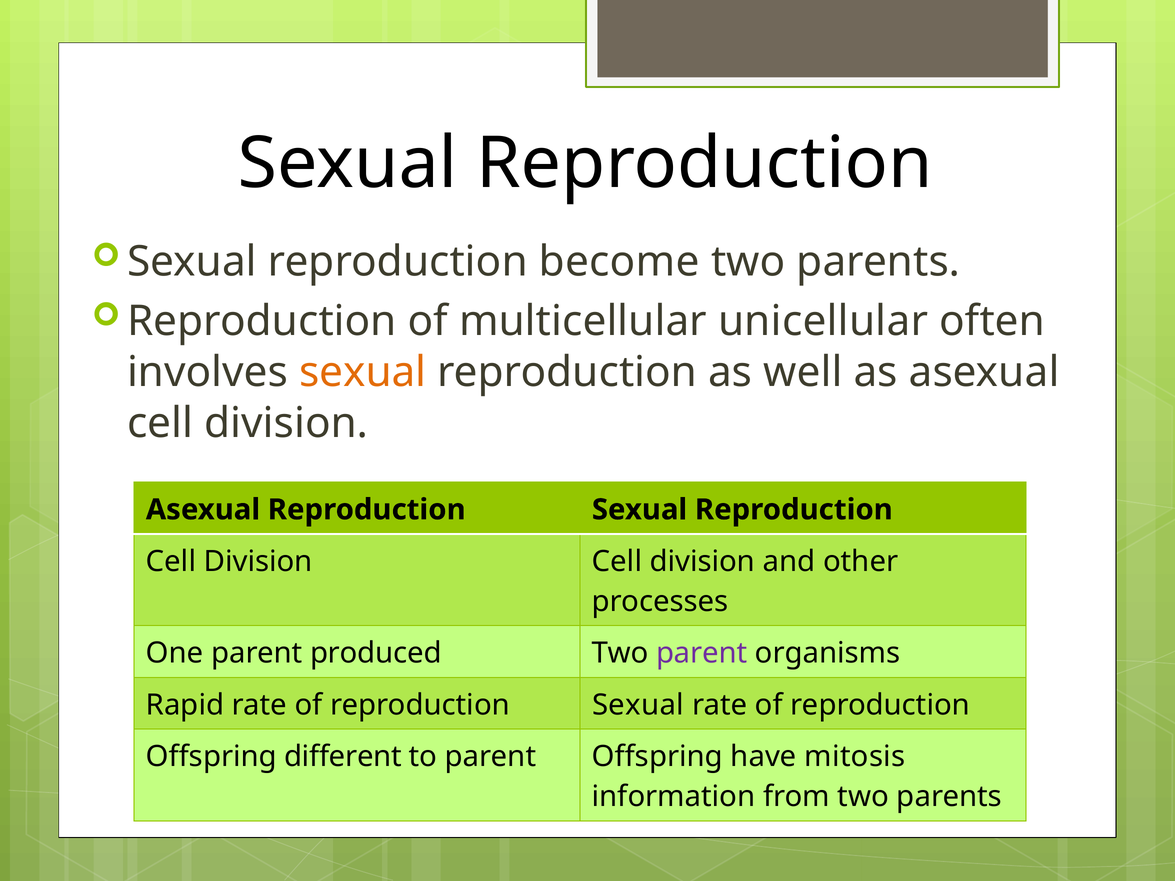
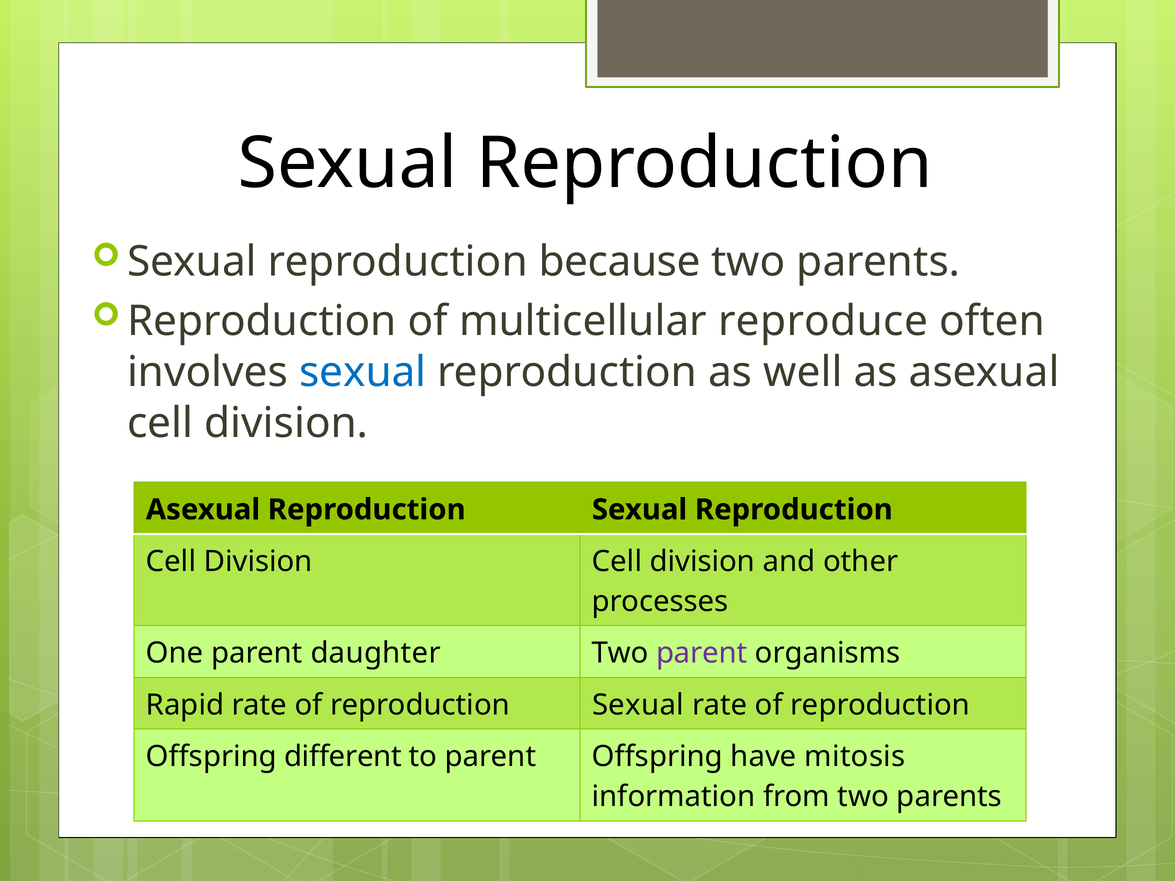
become: become -> because
unicellular: unicellular -> reproduce
sexual at (363, 372) colour: orange -> blue
produced: produced -> daughter
